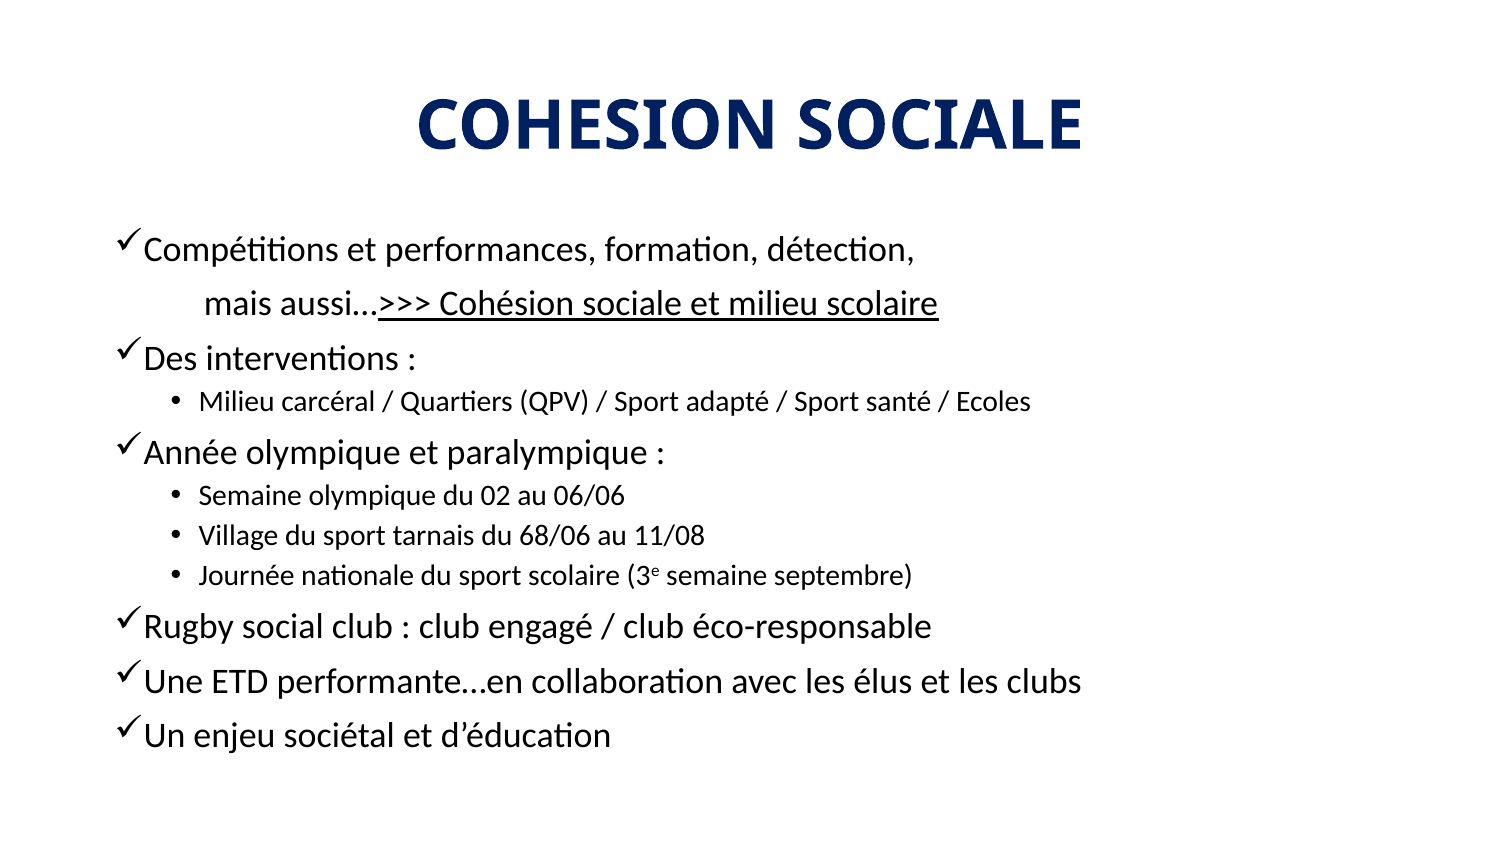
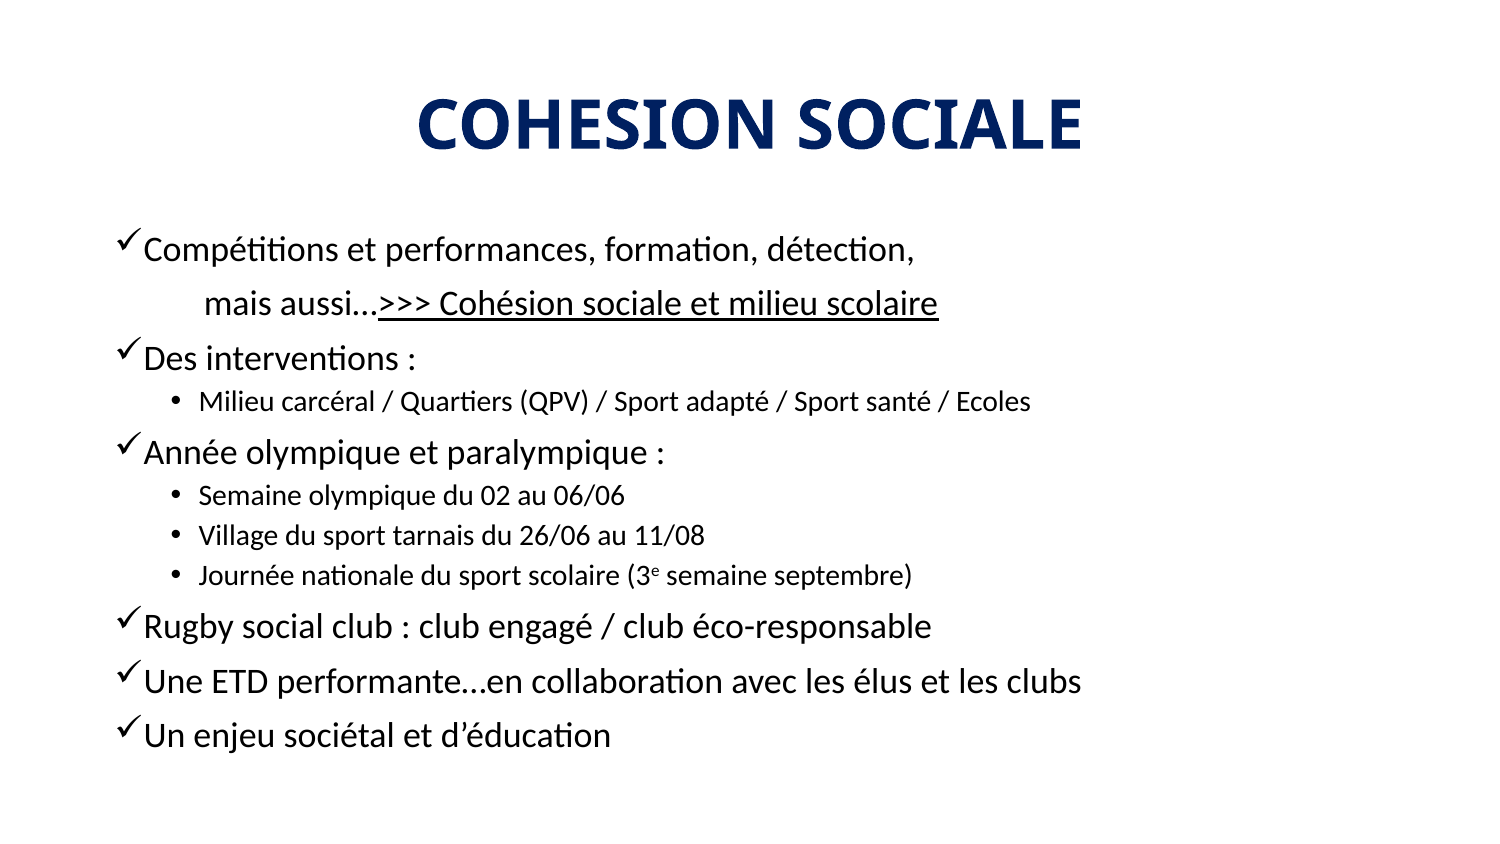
68/06: 68/06 -> 26/06
